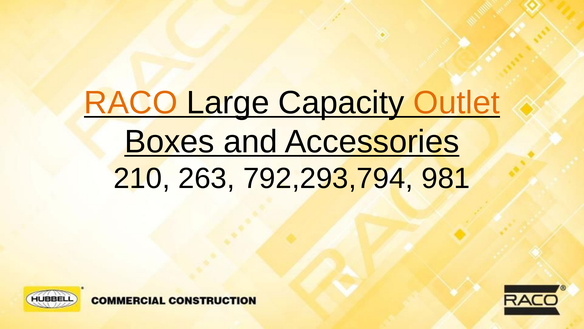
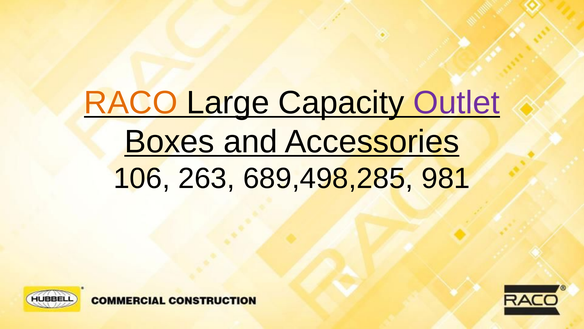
Outlet colour: orange -> purple
210: 210 -> 106
792,293,794: 792,293,794 -> 689,498,285
